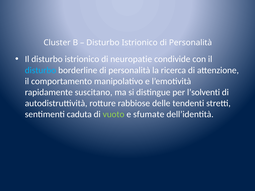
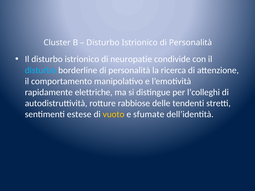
suscitano: suscitano -> elettriche
l’solventi: l’solventi -> l’colleghi
caduta: caduta -> estese
vuoto colour: light green -> yellow
